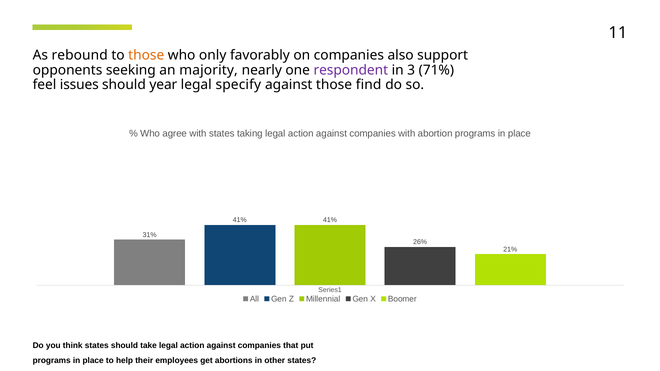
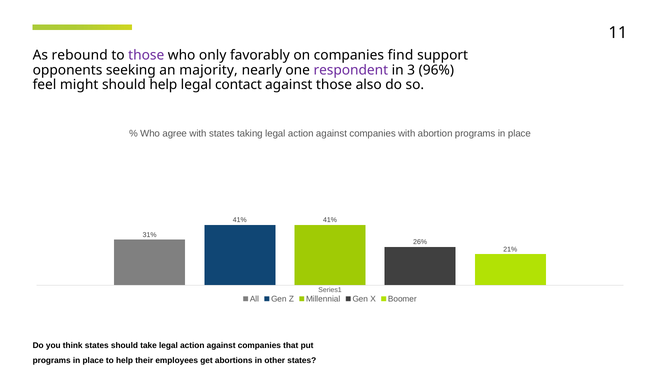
those at (146, 55) colour: orange -> purple
also: also -> find
71%: 71% -> 96%
issues: issues -> might
should year: year -> help
specify: specify -> contact
find: find -> also
